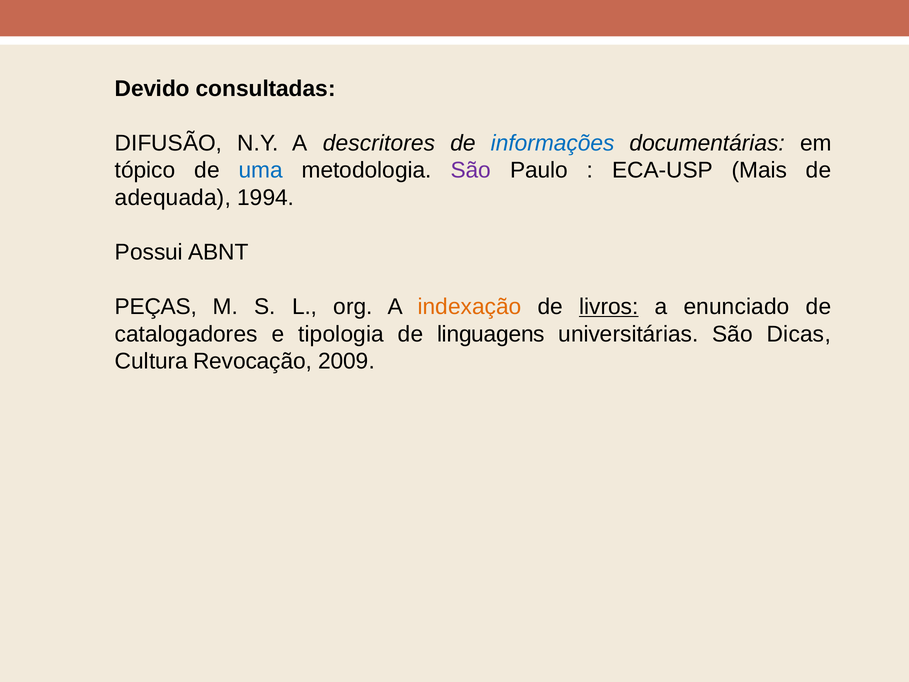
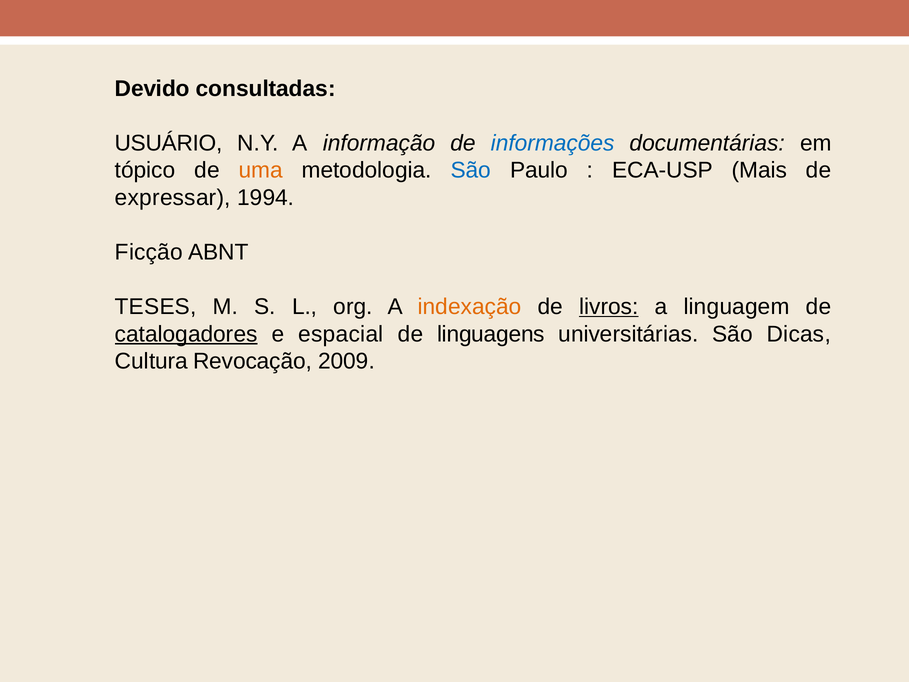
DIFUSÃO: DIFUSÃO -> USUÁRIO
descritores: descritores -> informação
uma colour: blue -> orange
São at (471, 170) colour: purple -> blue
adequada: adequada -> expressar
Possui: Possui -> Ficção
PEÇAS: PEÇAS -> TESES
enunciado: enunciado -> linguagem
catalogadores underline: none -> present
tipologia: tipologia -> espacial
